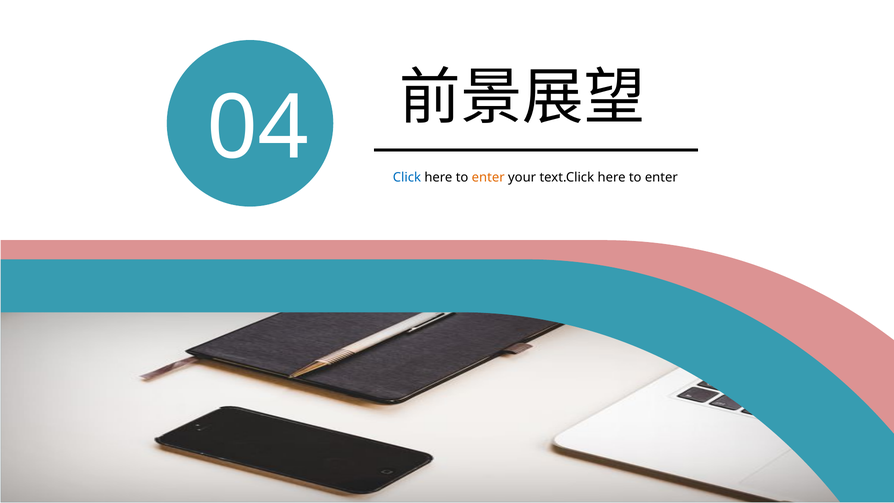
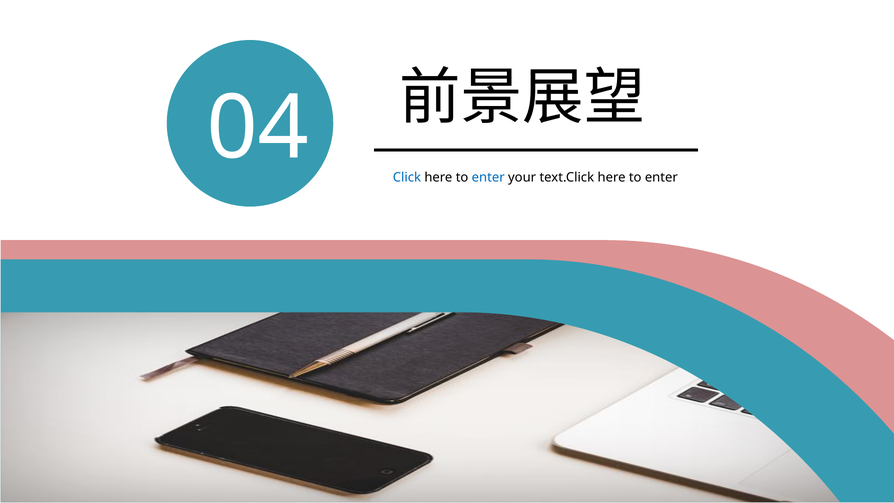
enter at (488, 177) colour: orange -> blue
